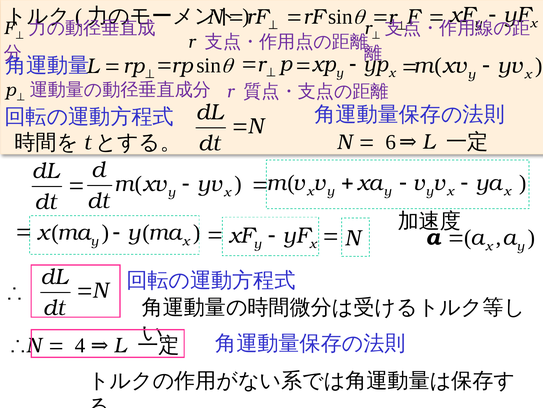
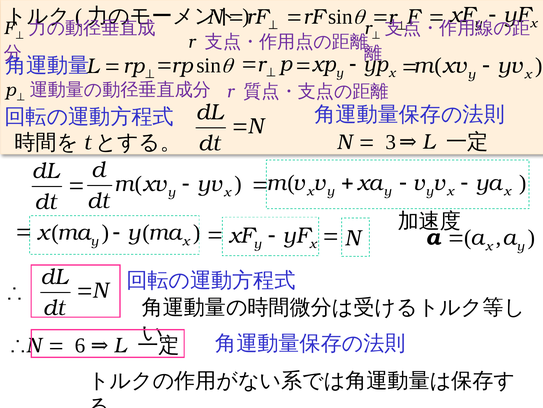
6: 6 -> 3
4: 4 -> 6
